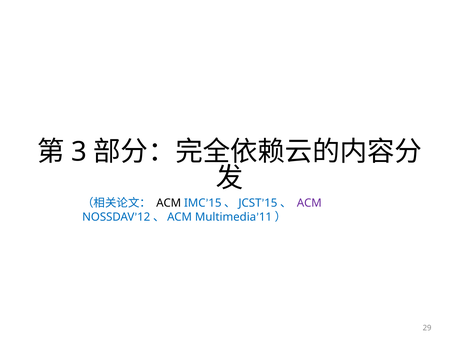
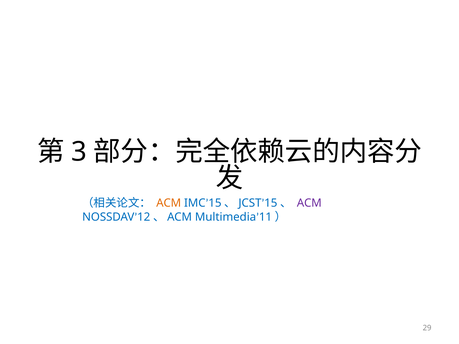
ACM at (169, 203) colour: black -> orange
